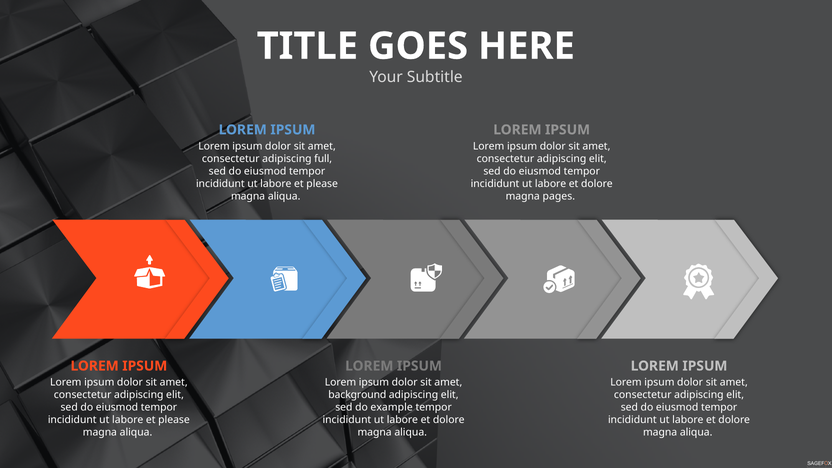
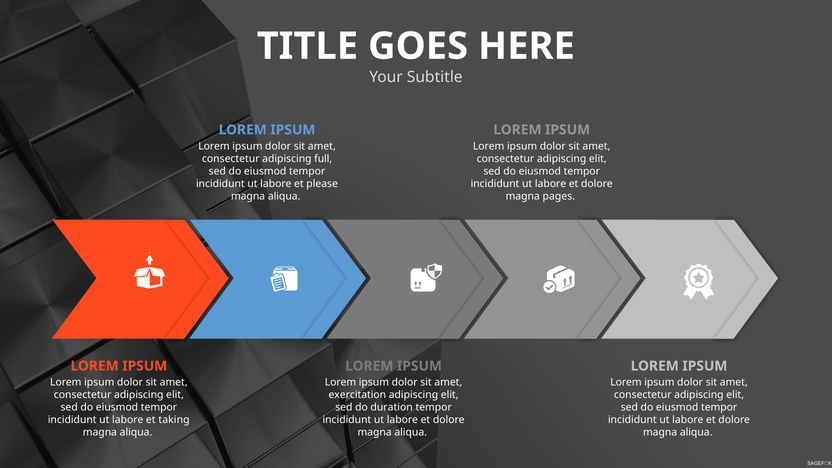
background: background -> exercitation
example: example -> duration
please at (174, 420): please -> taking
